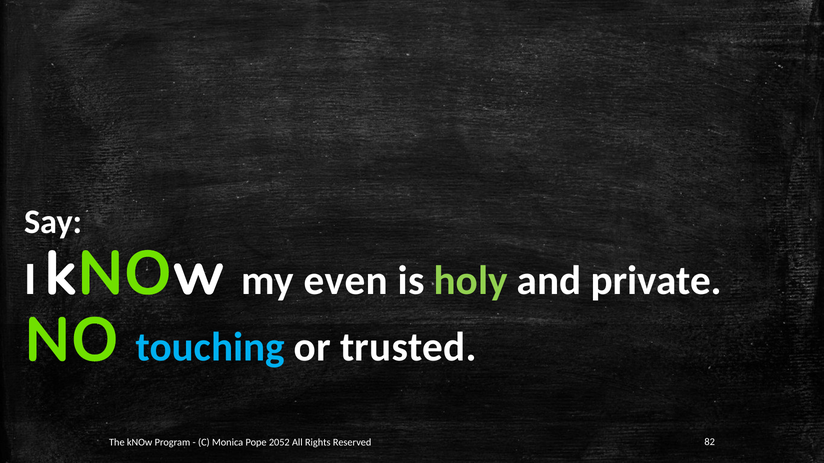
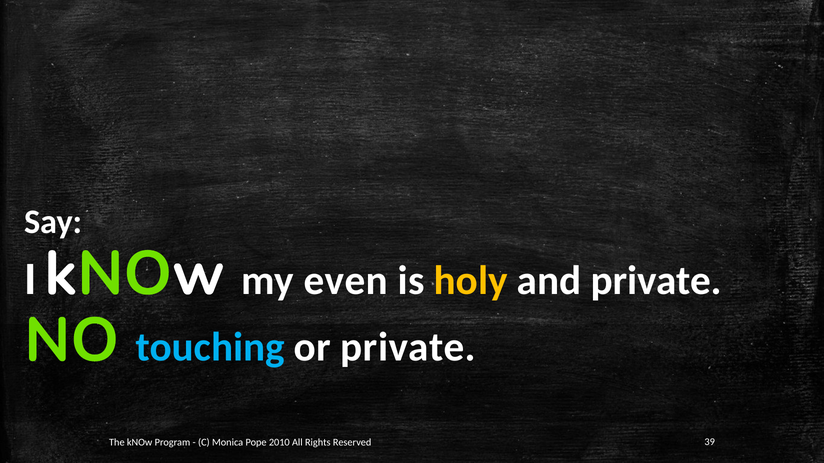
holy colour: light green -> yellow
or trusted: trusted -> private
2052: 2052 -> 2010
82: 82 -> 39
